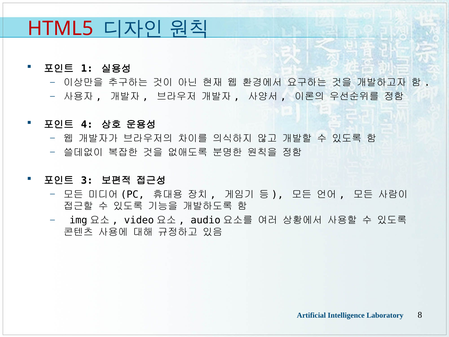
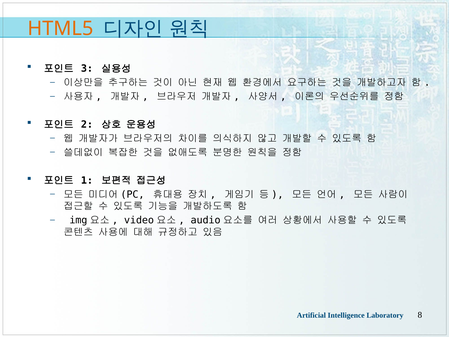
HTML5 colour: red -> orange
1: 1 -> 3
4: 4 -> 2
3: 3 -> 1
